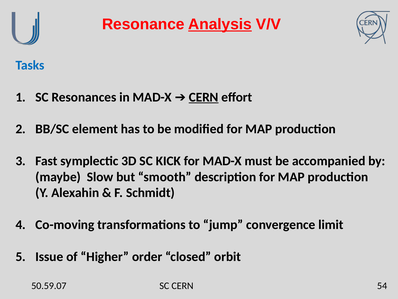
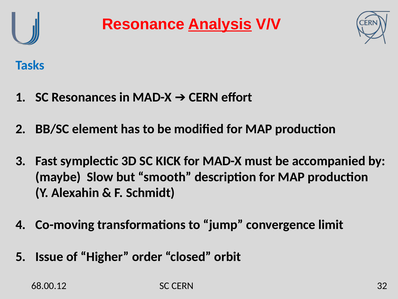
CERN at (204, 97) underline: present -> none
50.59.07: 50.59.07 -> 68.00.12
54: 54 -> 32
